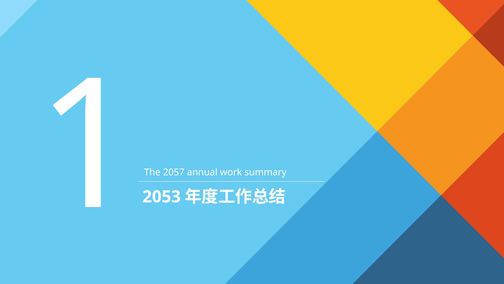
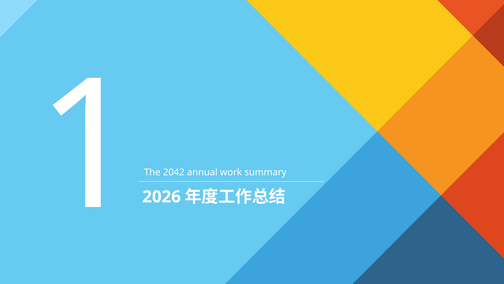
2057: 2057 -> 2042
2053: 2053 -> 2026
